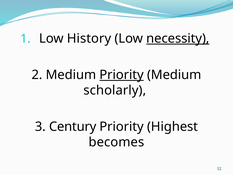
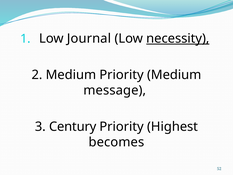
History: History -> Journal
Priority at (122, 75) underline: present -> none
scholarly: scholarly -> message
